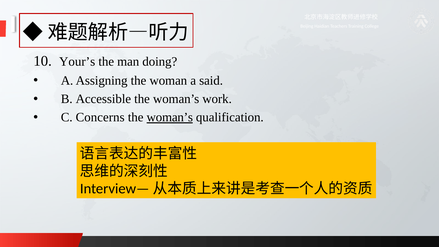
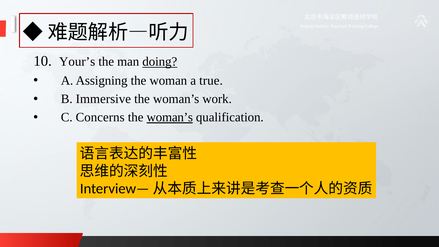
doing underline: none -> present
said: said -> true
Accessible: Accessible -> Immersive
